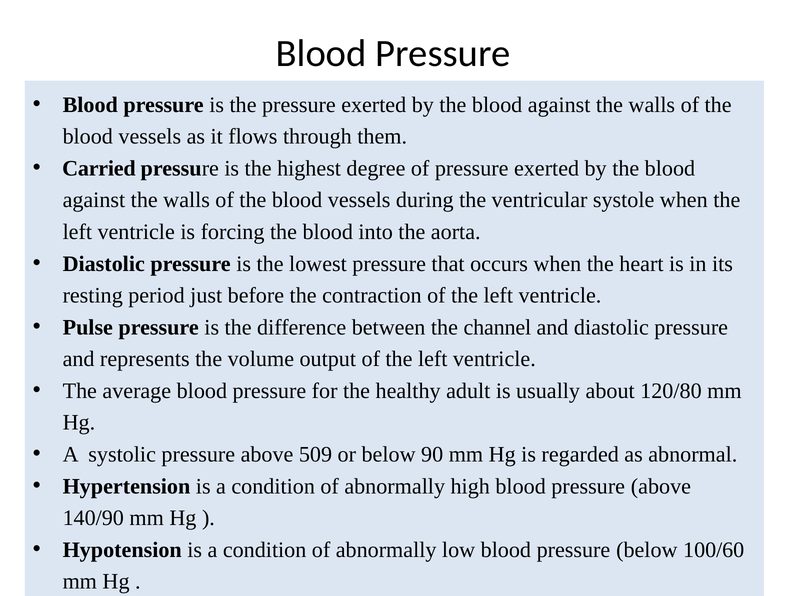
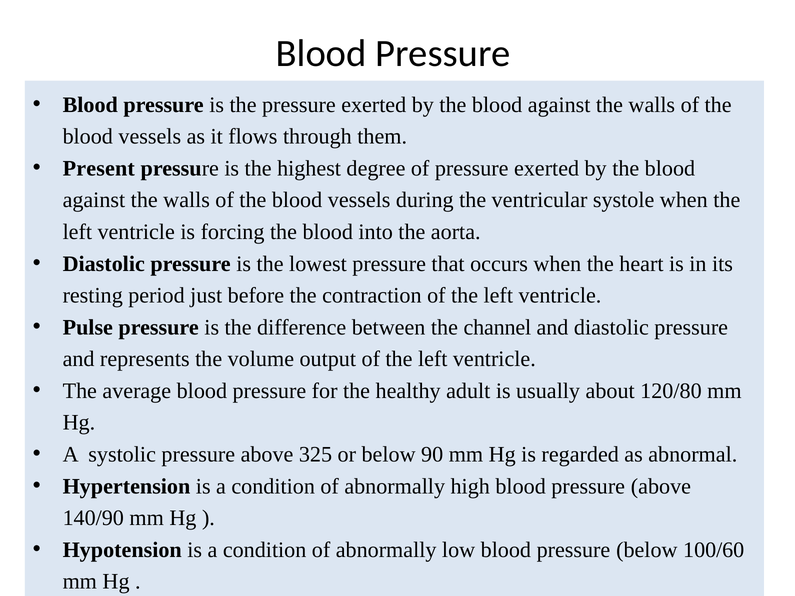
Carried: Carried -> Present
509: 509 -> 325
